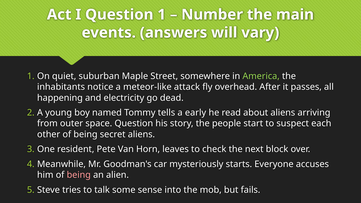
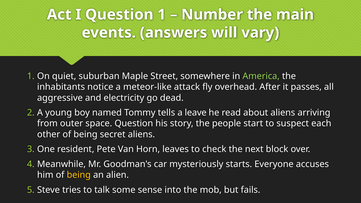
happening: happening -> aggressive
early: early -> leave
being at (79, 175) colour: pink -> yellow
